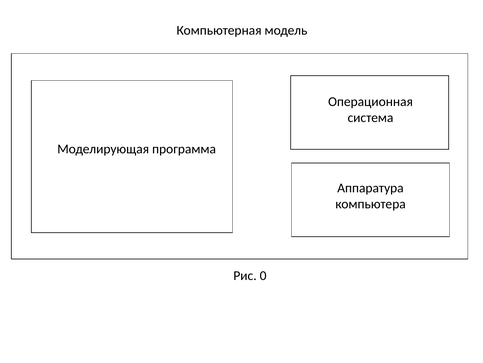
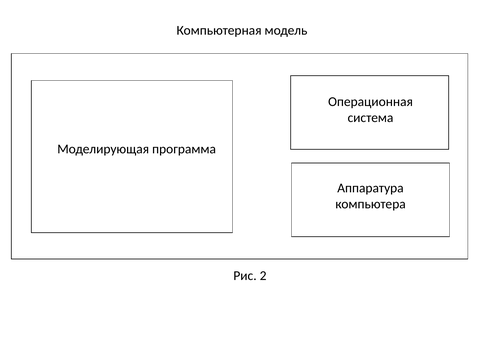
0: 0 -> 2
